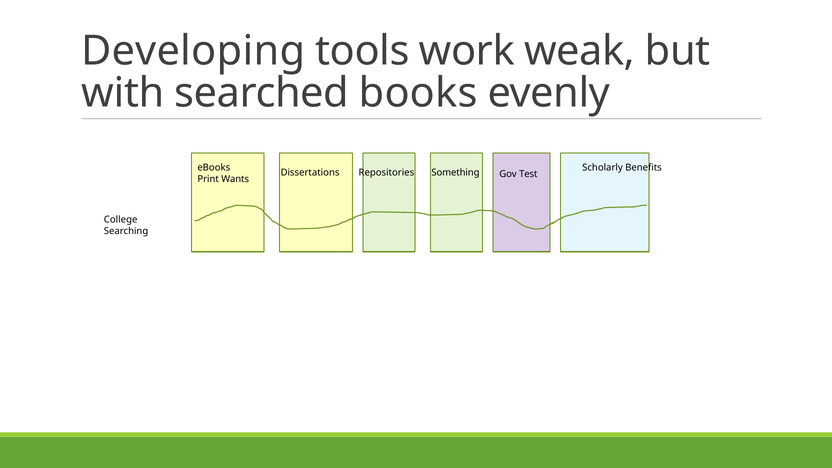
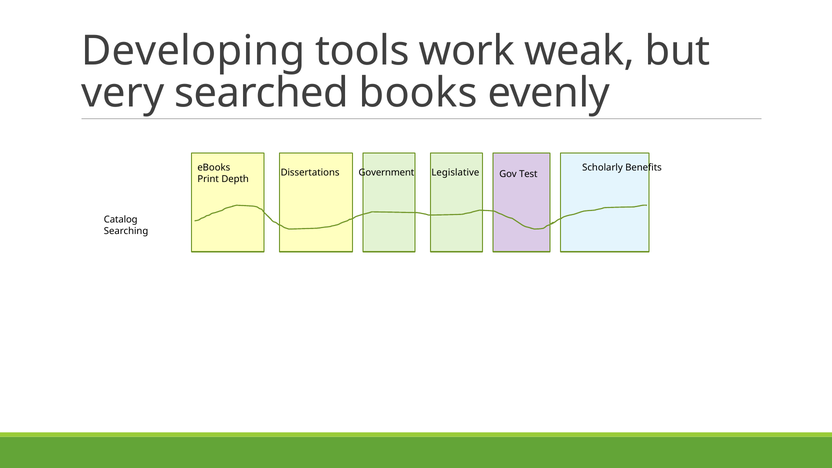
with: with -> very
Repositories: Repositories -> Government
Something: Something -> Legislative
Wants: Wants -> Depth
College: College -> Catalog
